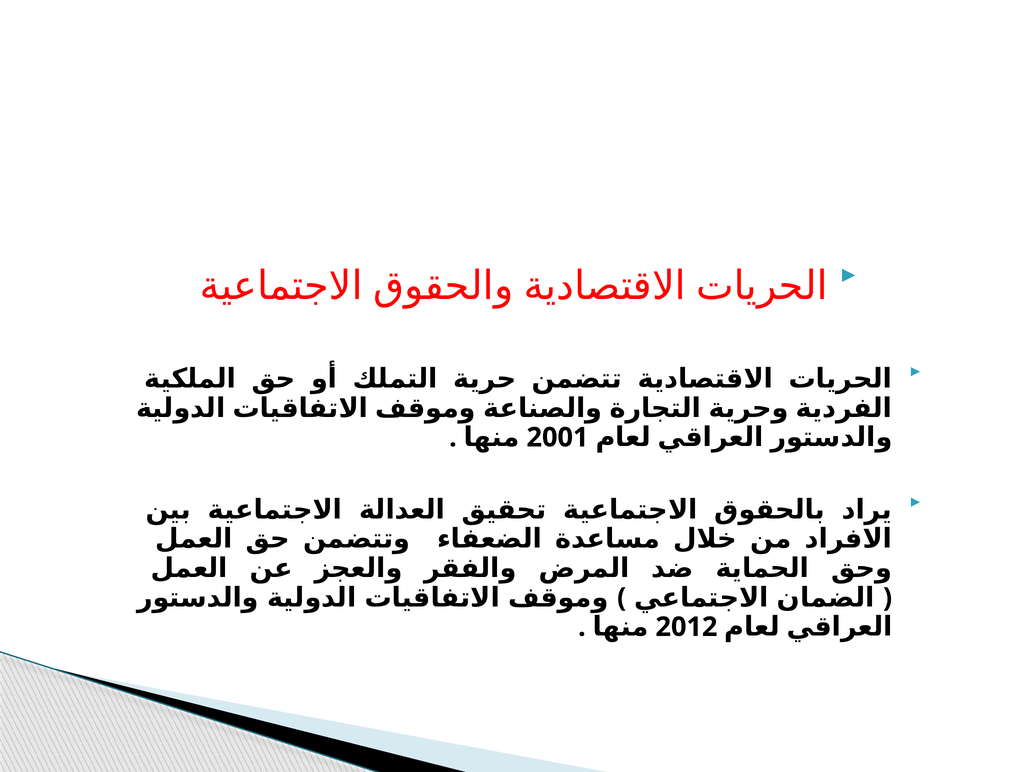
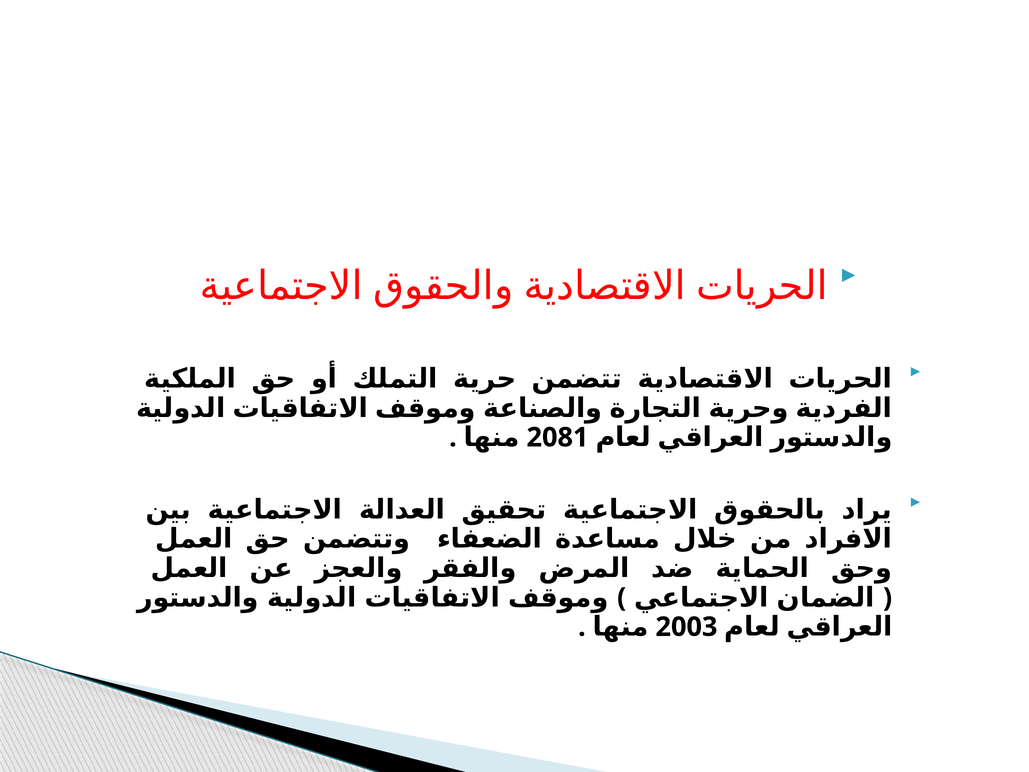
2001: 2001 -> 2081
2012: 2012 -> 2003
